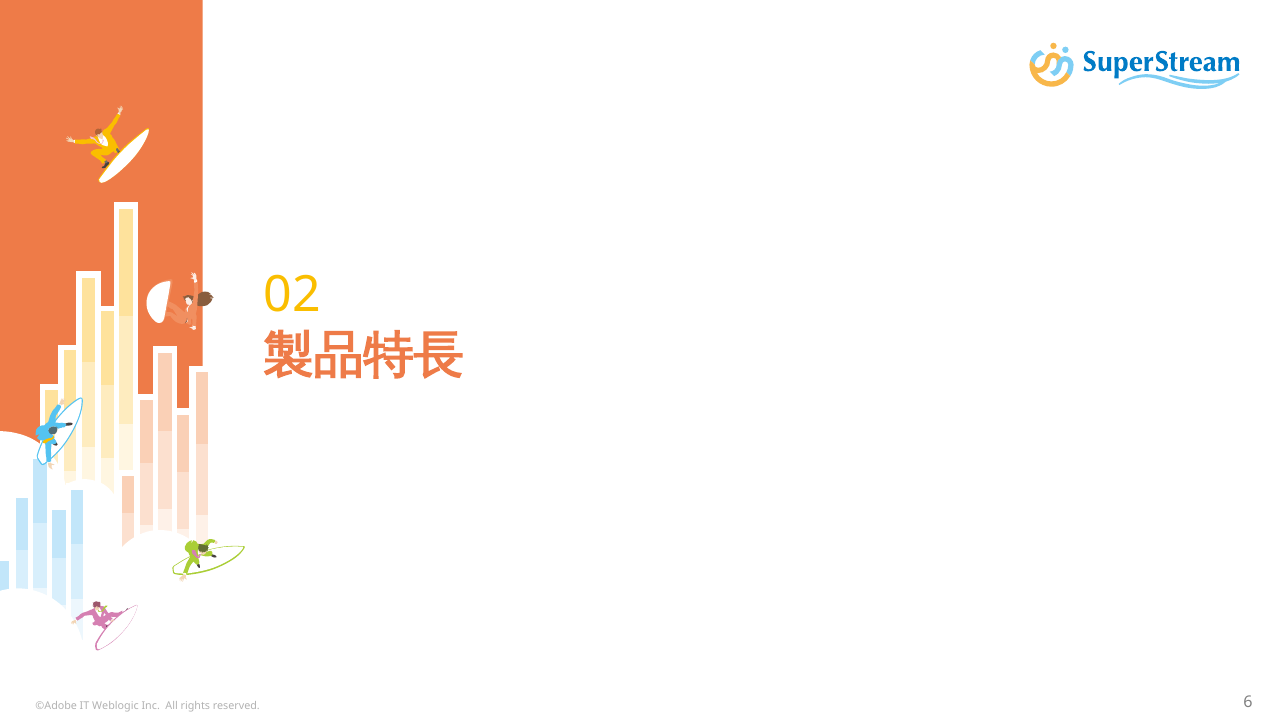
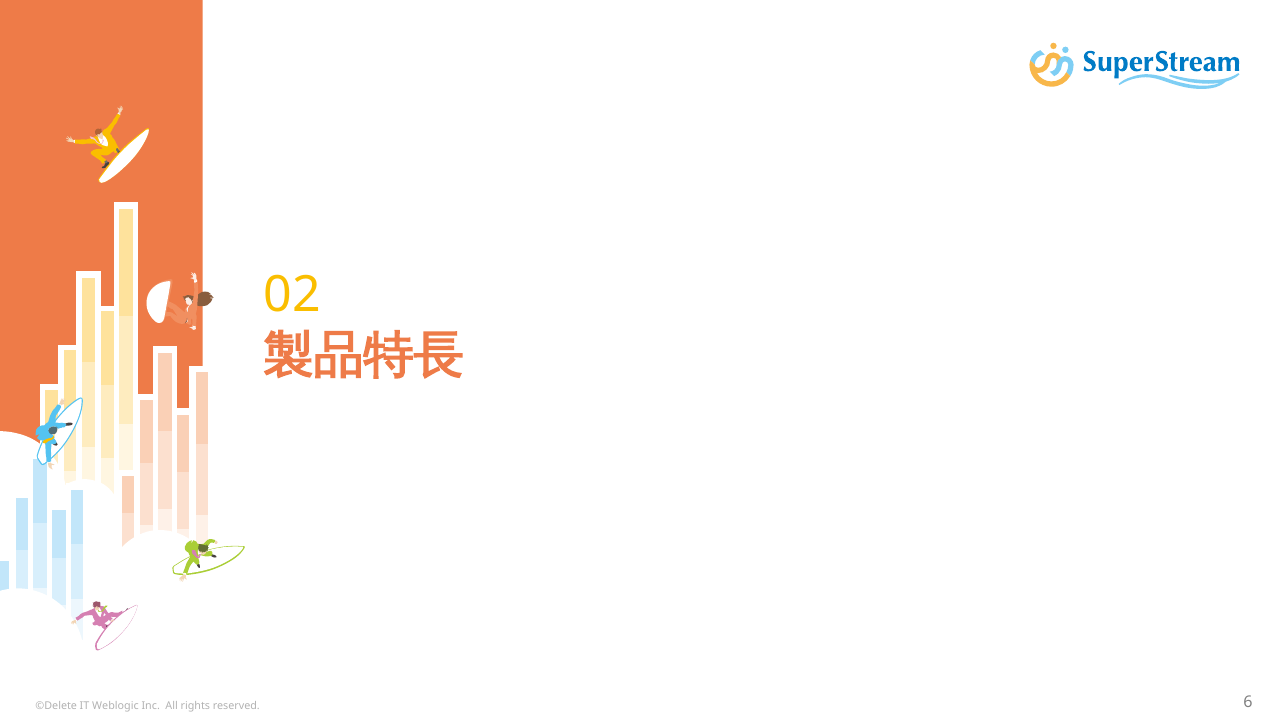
©Adobe: ©Adobe -> ©Delete
